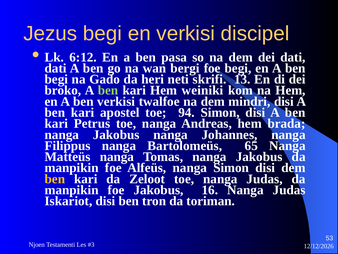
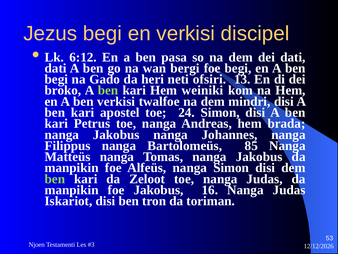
skrifi: skrifi -> ofsiri
94: 94 -> 24
65: 65 -> 85
ben at (55, 179) colour: yellow -> light green
